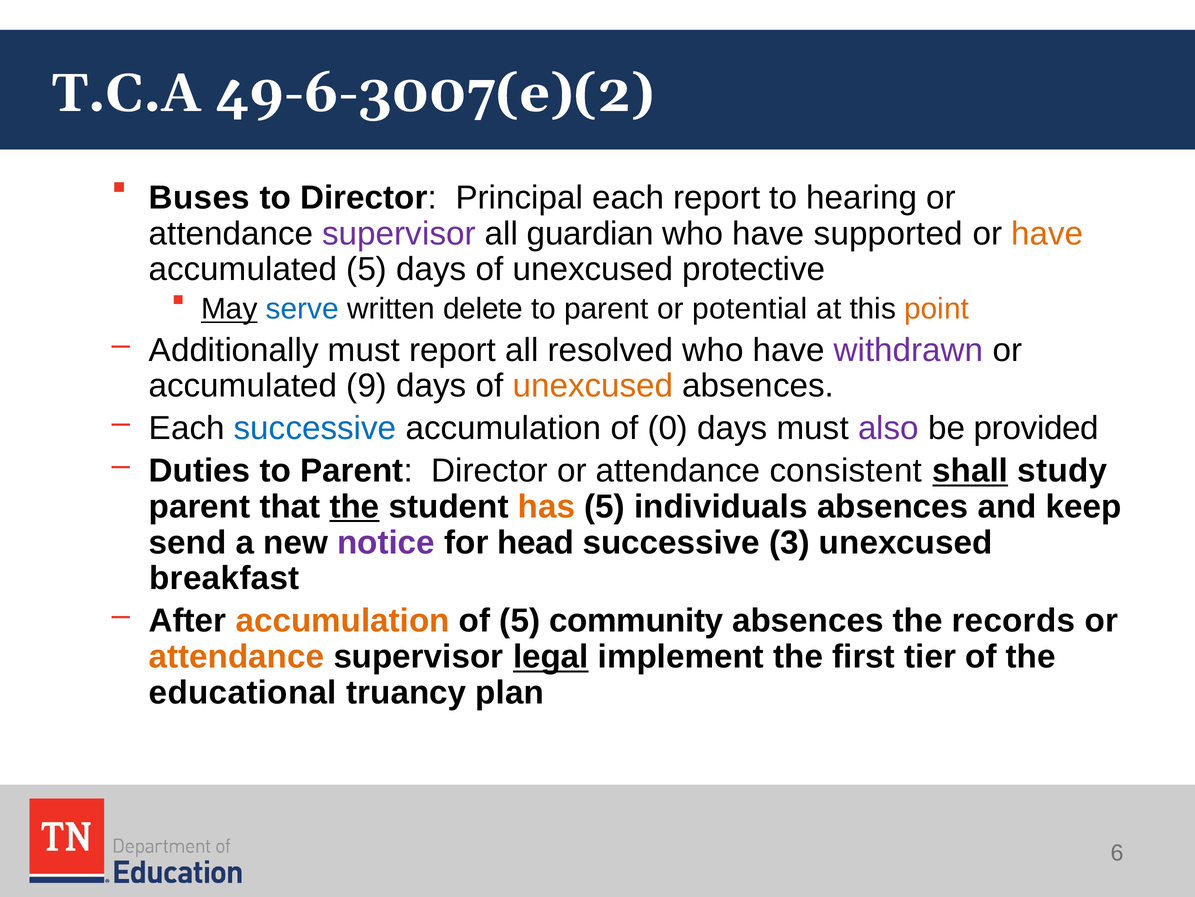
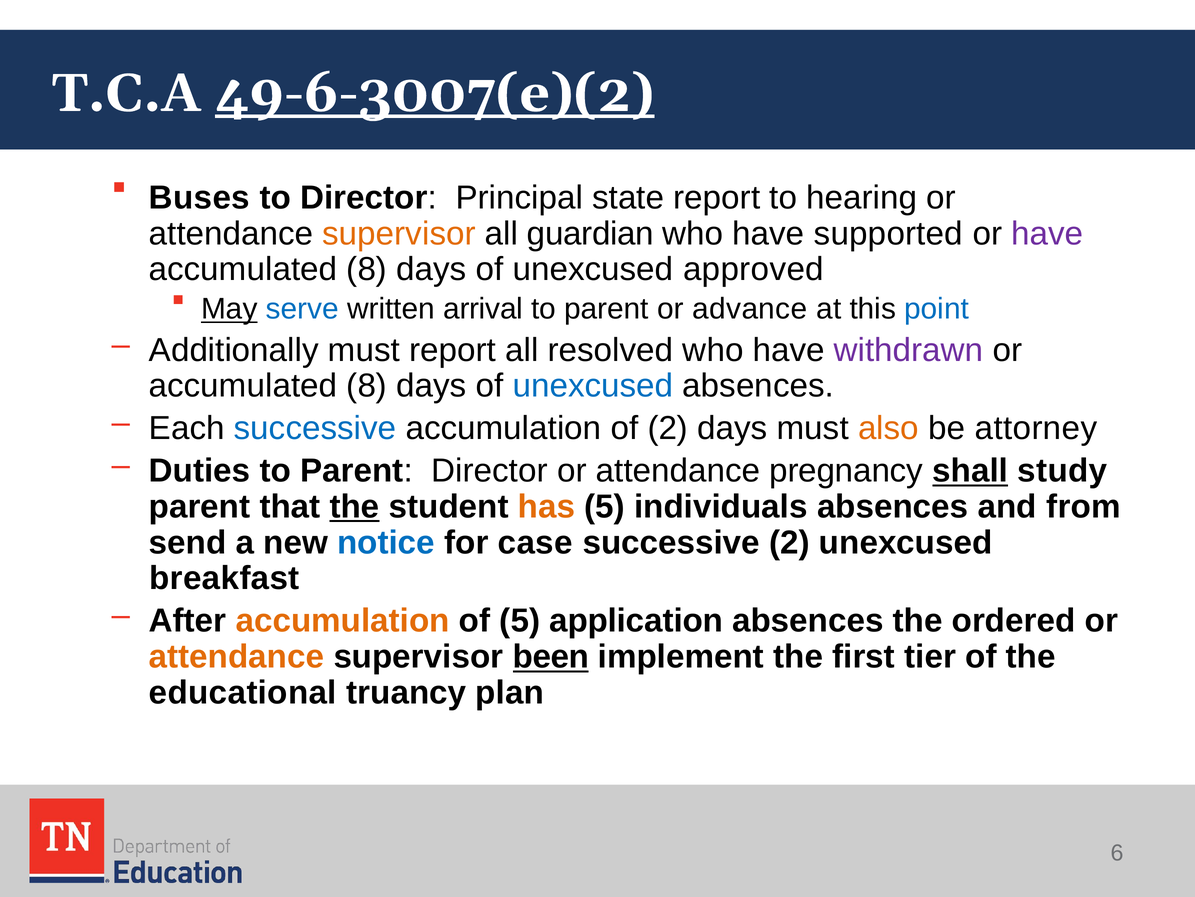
49-6-3007(e)(2 underline: none -> present
Principal each: each -> state
supervisor at (399, 233) colour: purple -> orange
have at (1047, 233) colour: orange -> purple
5 at (367, 269): 5 -> 8
protective: protective -> approved
delete: delete -> arrival
potential: potential -> advance
point colour: orange -> blue
9 at (367, 386): 9 -> 8
unexcused at (593, 386) colour: orange -> blue
of 0: 0 -> 2
also colour: purple -> orange
provided: provided -> attorney
consistent: consistent -> pregnancy
keep: keep -> from
notice colour: purple -> blue
head: head -> case
successive 3: 3 -> 2
community: community -> application
records: records -> ordered
legal: legal -> been
